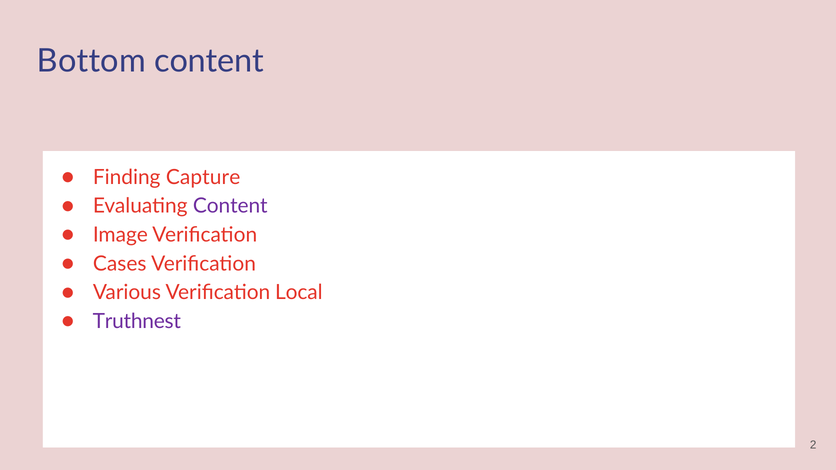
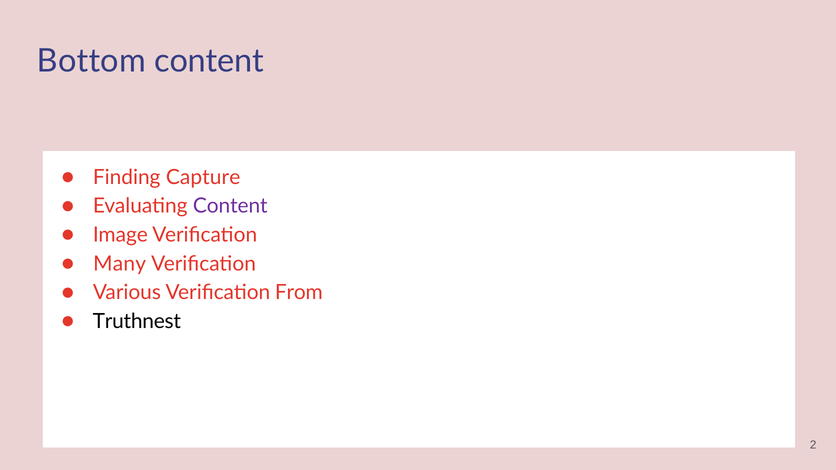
Cases: Cases -> Many
Local: Local -> From
Truthnest colour: purple -> black
